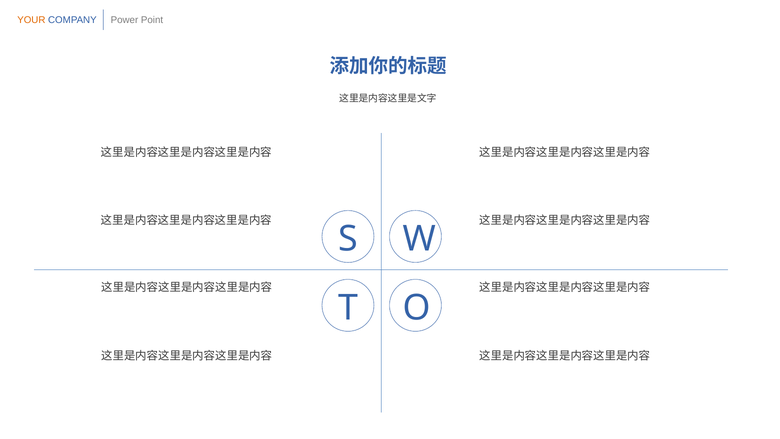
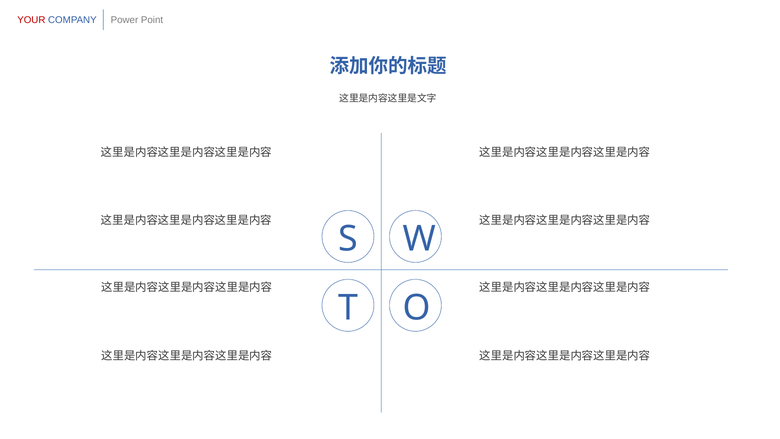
YOUR colour: orange -> red
